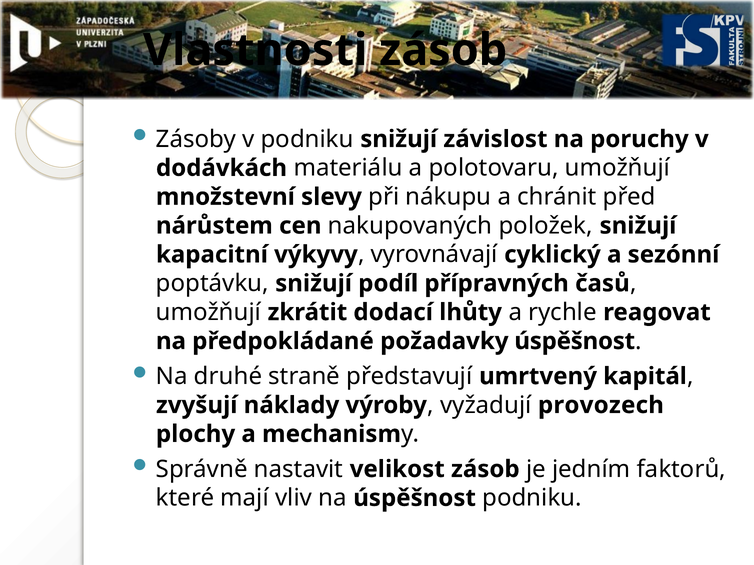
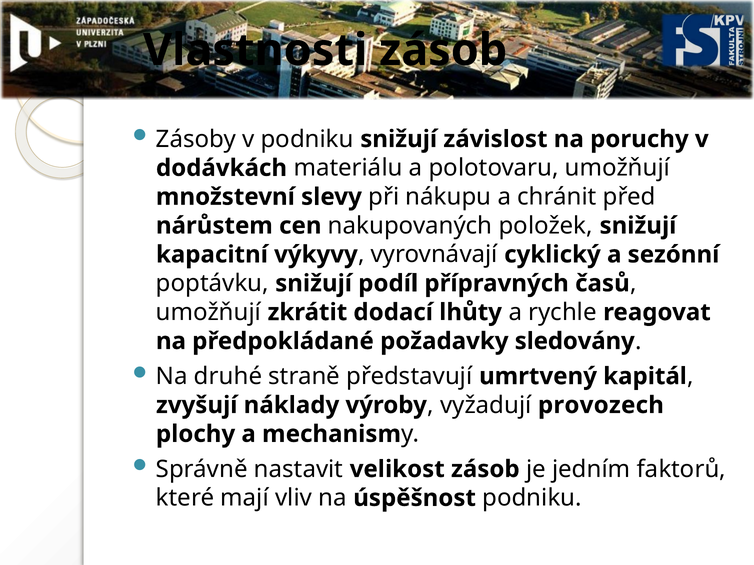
požadavky úspěšnost: úspěšnost -> sledovány
